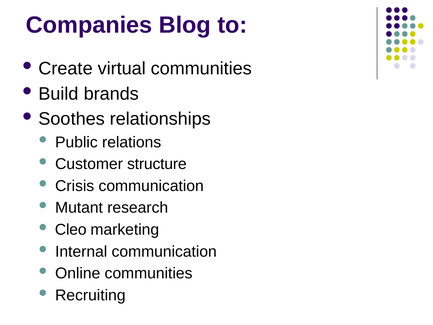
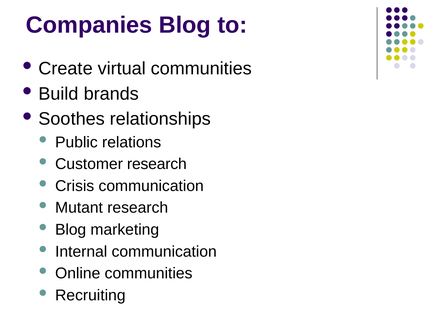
Customer structure: structure -> research
Cleo at (71, 230): Cleo -> Blog
